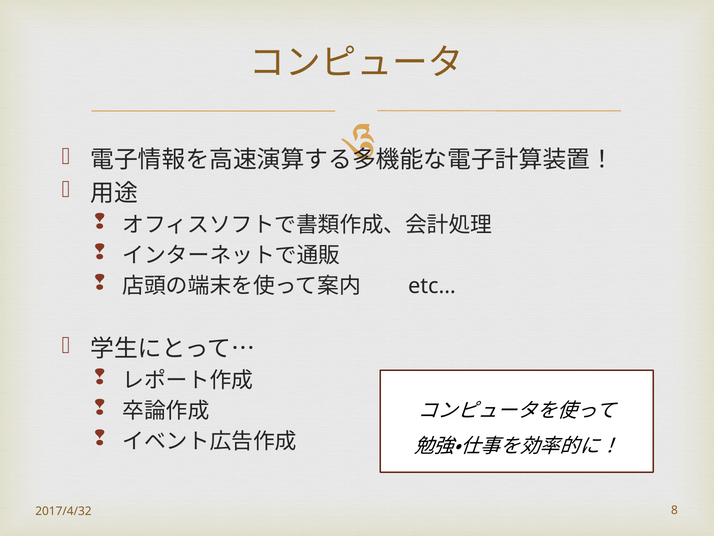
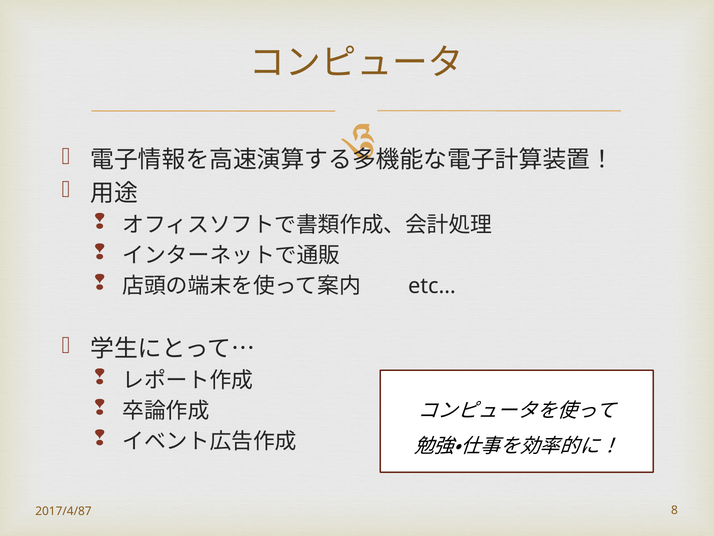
2017/4/32: 2017/4/32 -> 2017/4/87
